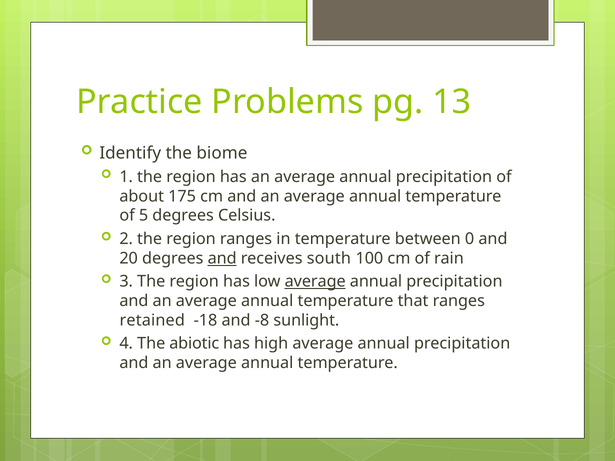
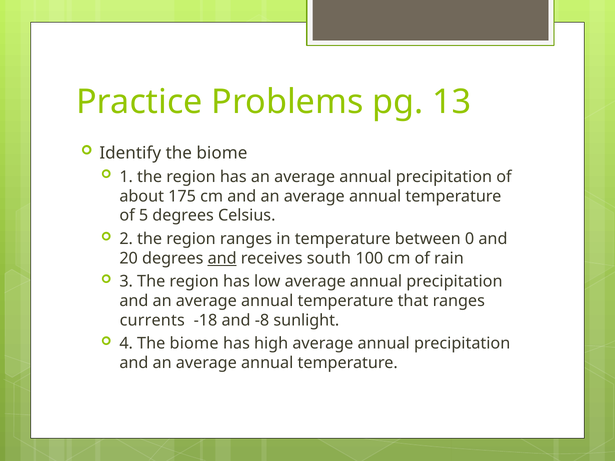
average at (315, 282) underline: present -> none
retained: retained -> currents
4 The abiotic: abiotic -> biome
